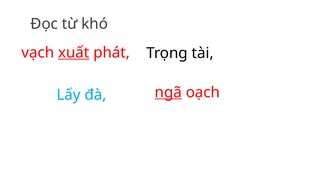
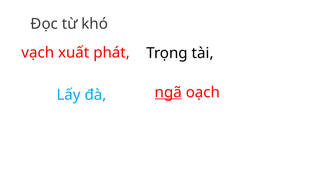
xuất underline: present -> none
